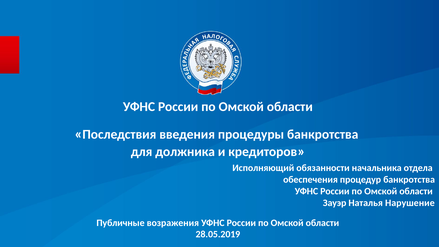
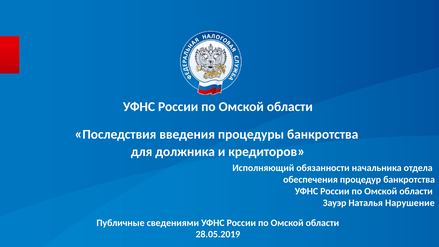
возражения: возражения -> сведениями
